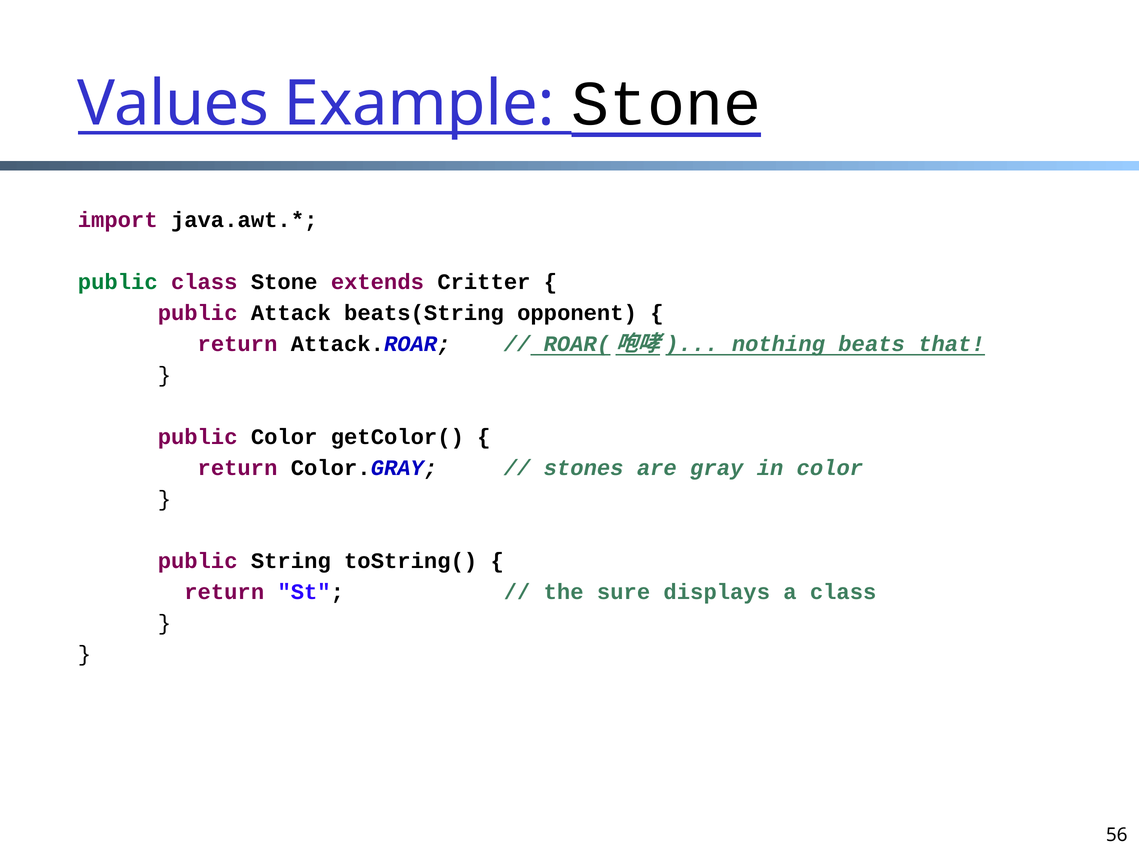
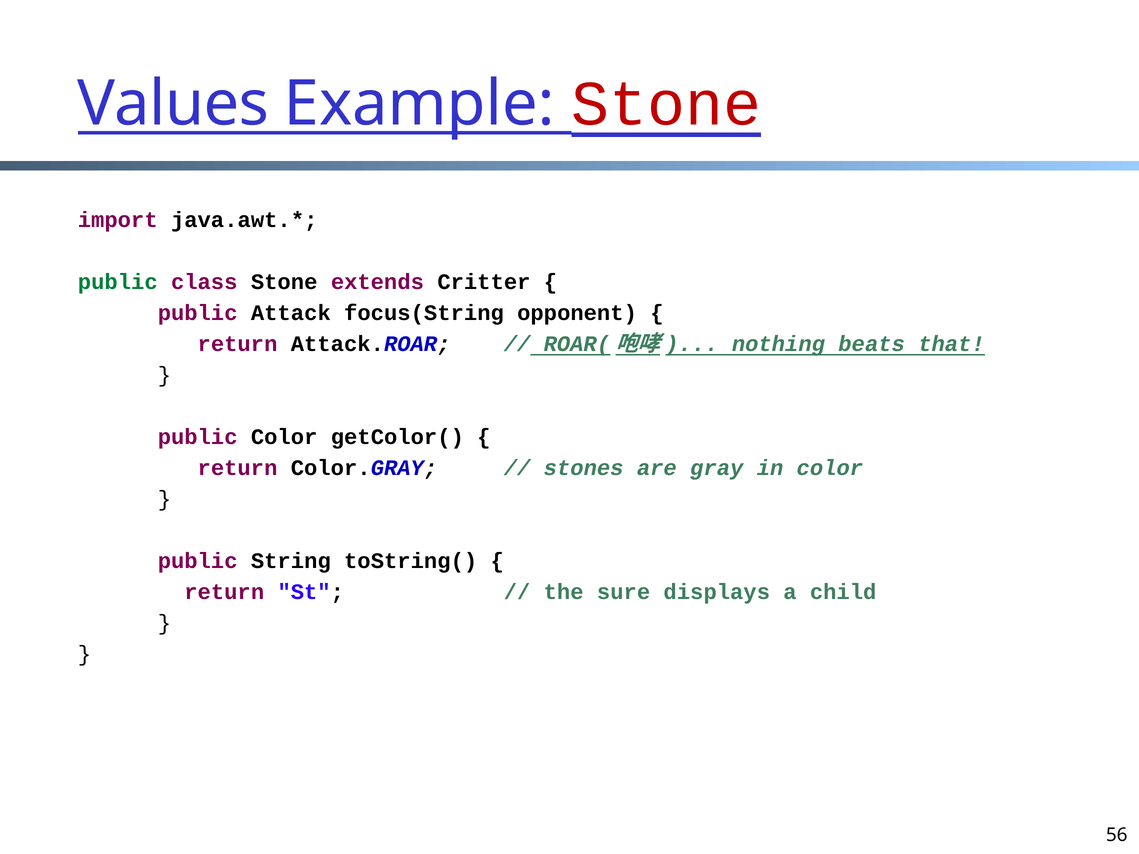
Stone at (666, 104) colour: black -> red
beats(String: beats(String -> focus(String
a class: class -> child
